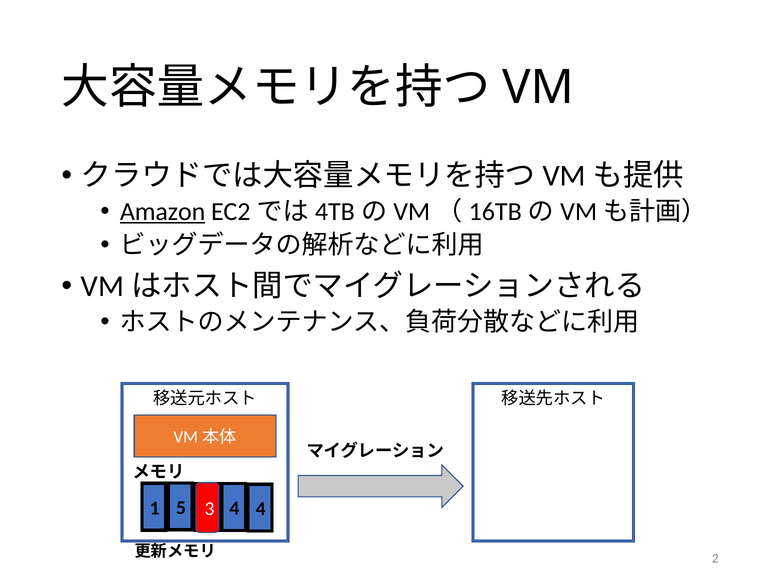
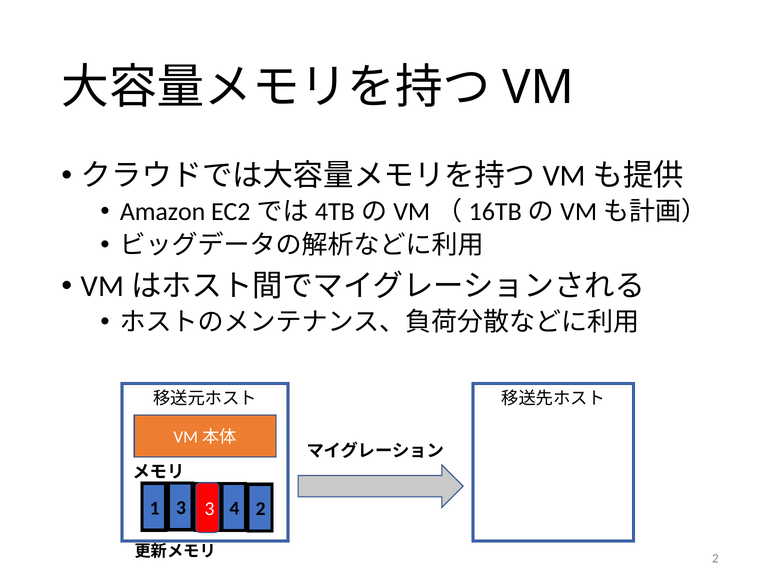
Amazon underline: present -> none
5: 5 -> 3
4 4: 4 -> 2
